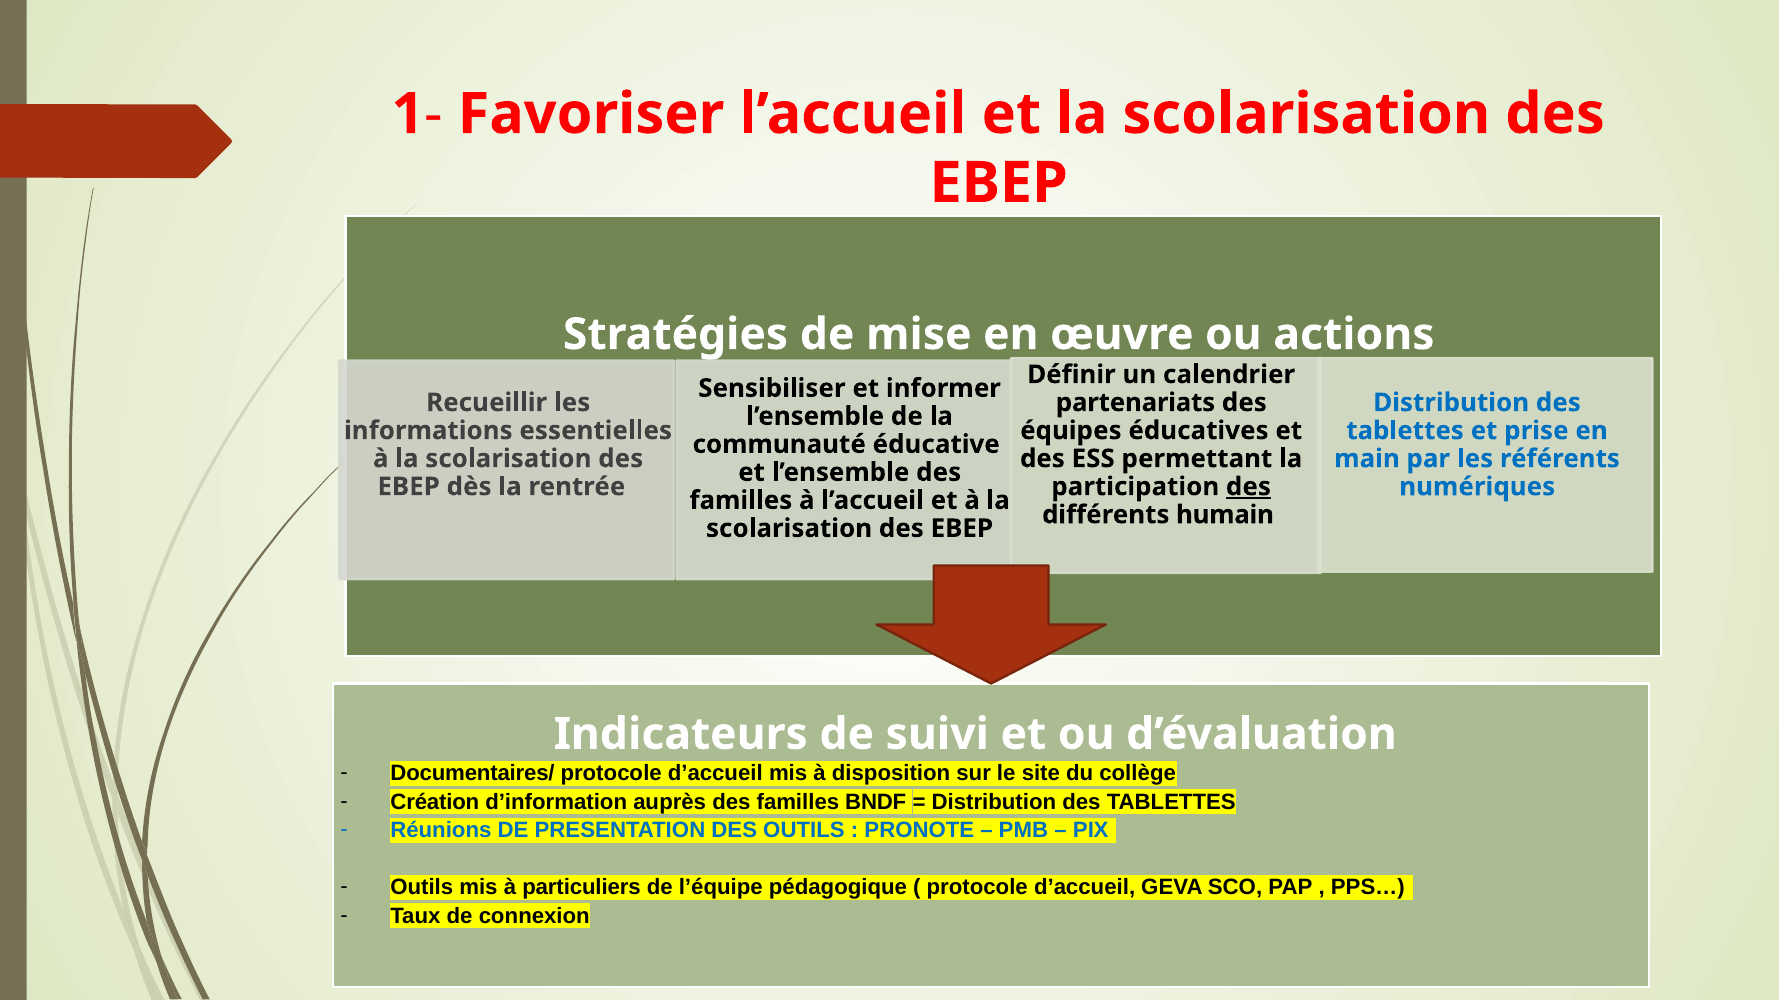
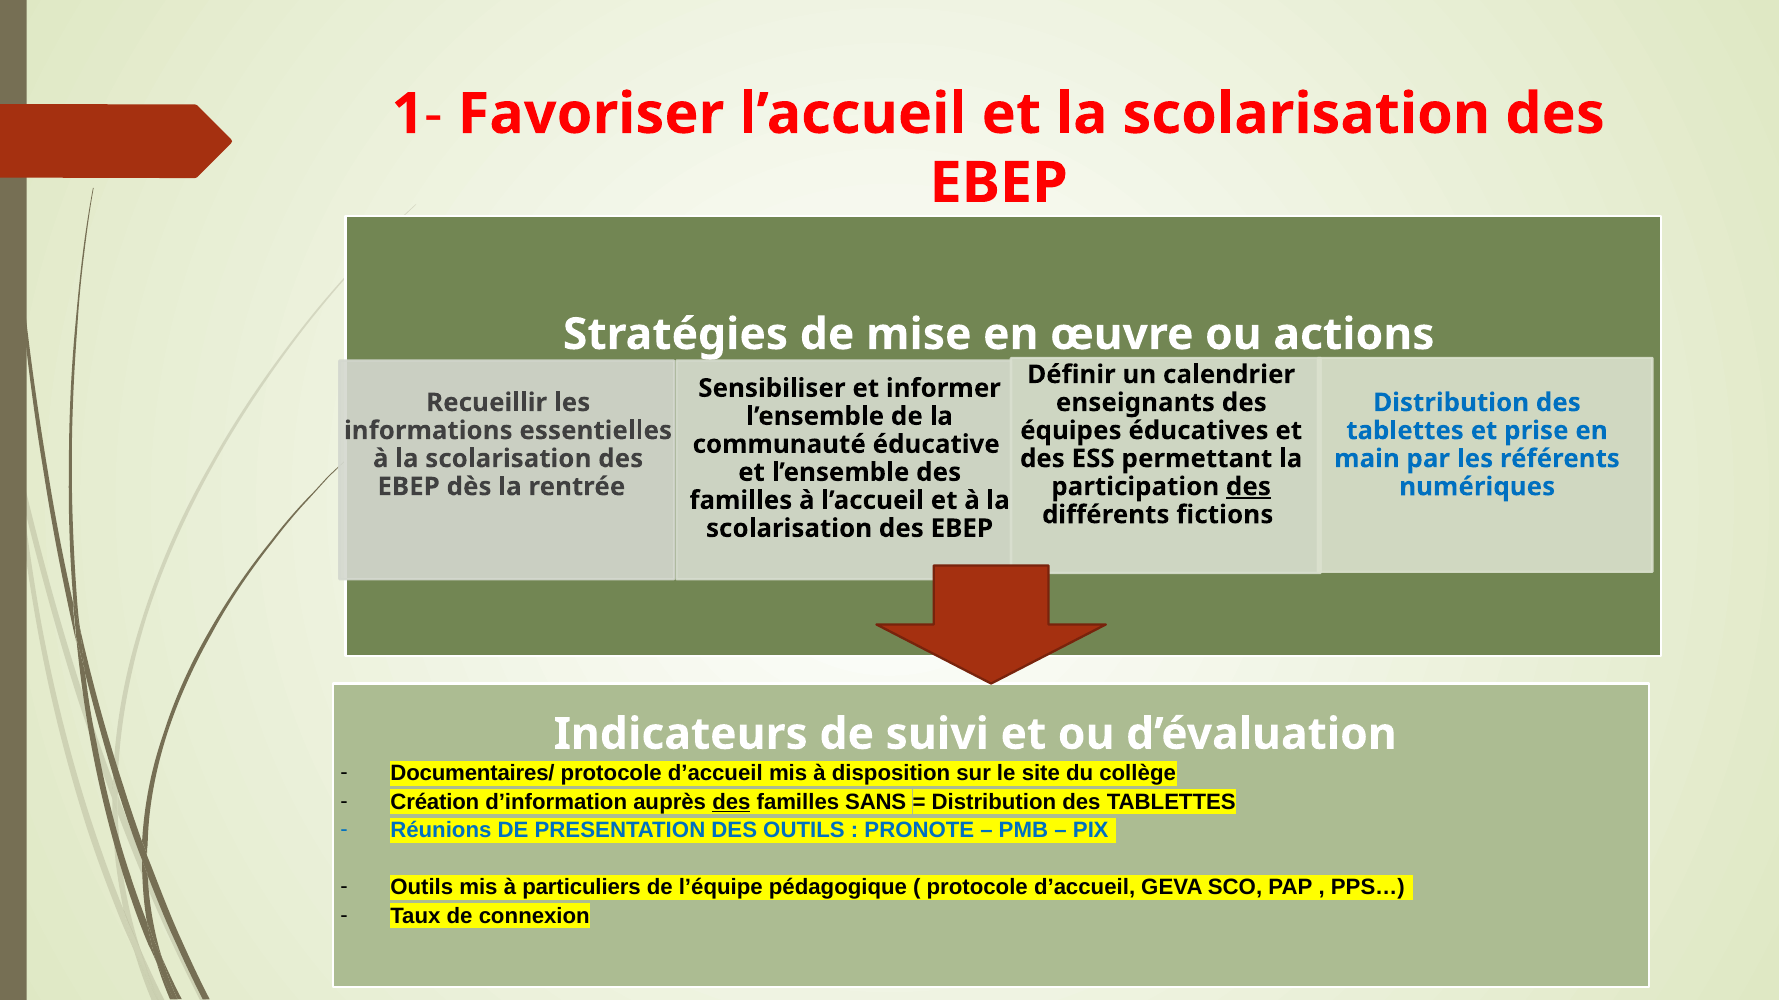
partenariats: partenariats -> enseignants
humain: humain -> fictions
des at (731, 803) underline: none -> present
BNDF: BNDF -> SANS
